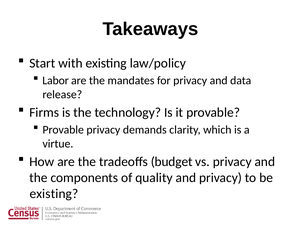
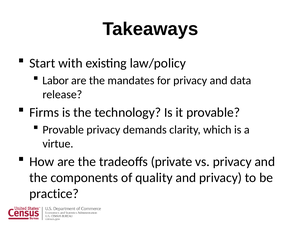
budget: budget -> private
existing at (54, 194): existing -> practice
